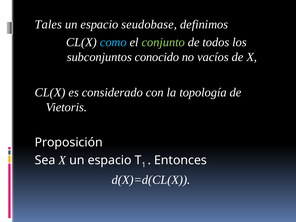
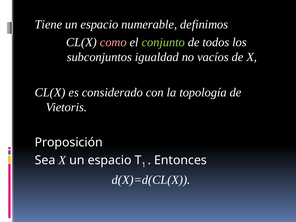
Tales: Tales -> Tiene
seudobase: seudobase -> numerable
como colour: light blue -> pink
conocido: conocido -> igualdad
